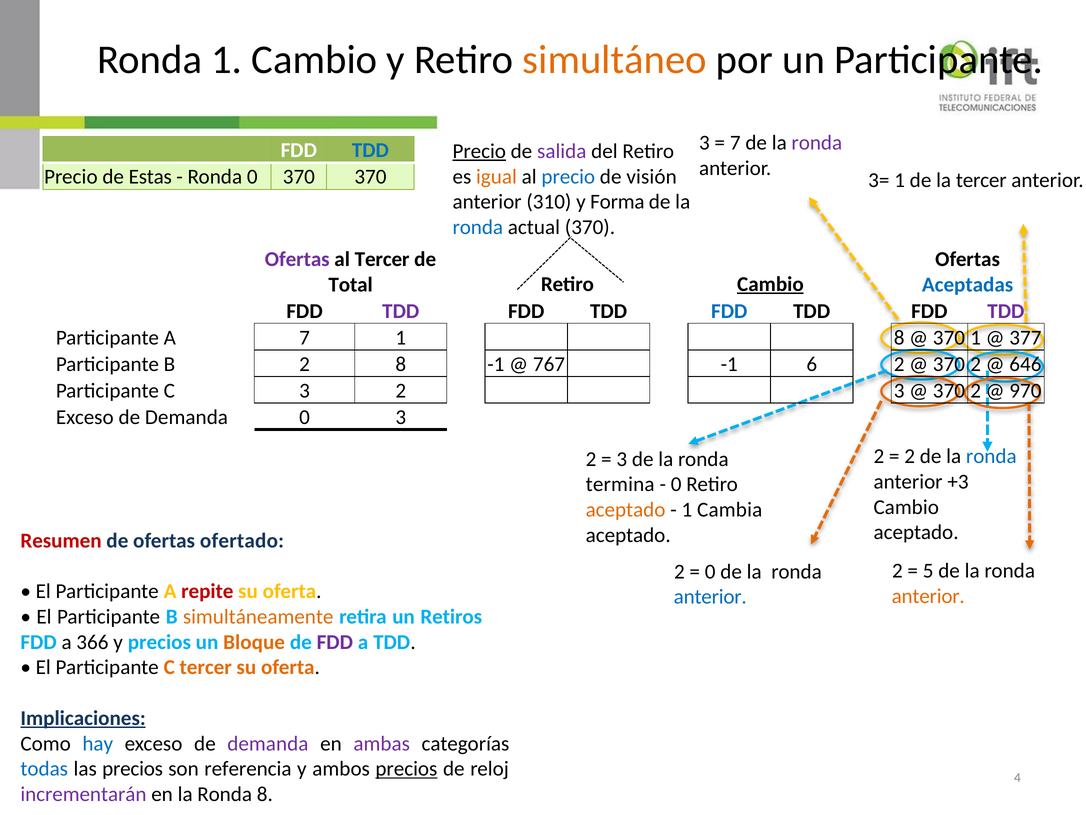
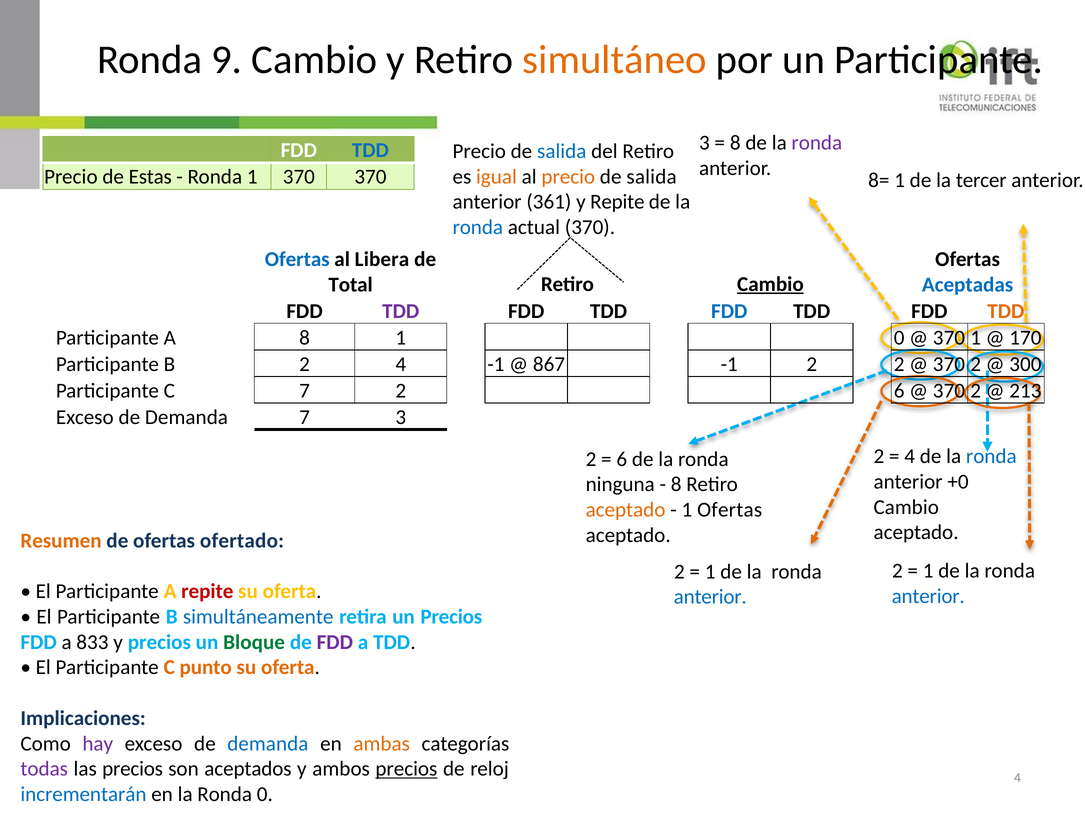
Ronda 1: 1 -> 9
7 at (735, 143): 7 -> 8
Precio at (479, 151) underline: present -> none
salida at (562, 151) colour: purple -> blue
precio at (568, 176) colour: blue -> orange
visión at (652, 176): visión -> salida
Ronda 0: 0 -> 1
3=: 3= -> 8=
310: 310 -> 361
y Forma: Forma -> Repite
Ofertas at (297, 259) colour: purple -> blue
al Tercer: Tercer -> Libera
TDD at (1006, 311) colour: purple -> orange
A 7: 7 -> 8
1 8: 8 -> 0
377: 377 -> 170
2 8: 8 -> 4
767: 767 -> 867
-1 6: 6 -> 2
646: 646 -> 300
C 3: 3 -> 7
2 3: 3 -> 6
970: 970 -> 213
Demanda 0: 0 -> 7
2 at (910, 456): 2 -> 4
3 at (622, 459): 3 -> 6
+3: +3 -> +0
termina: termina -> ninguna
0 at (676, 484): 0 -> 8
1 Cambia: Cambia -> Ofertas
Resumen colour: red -> orange
5 at (928, 570): 5 -> 1
0 at (710, 571): 0 -> 1
anterior at (928, 596) colour: orange -> blue
simultáneamente colour: orange -> blue
un Retiros: Retiros -> Precios
366: 366 -> 833
Bloque colour: orange -> green
C tercer: tercer -> punto
Implicaciones underline: present -> none
hay colour: blue -> purple
demanda at (268, 743) colour: purple -> blue
ambas colour: purple -> orange
todas colour: blue -> purple
referencia: referencia -> aceptados
incrementarán colour: purple -> blue
Ronda 8: 8 -> 0
